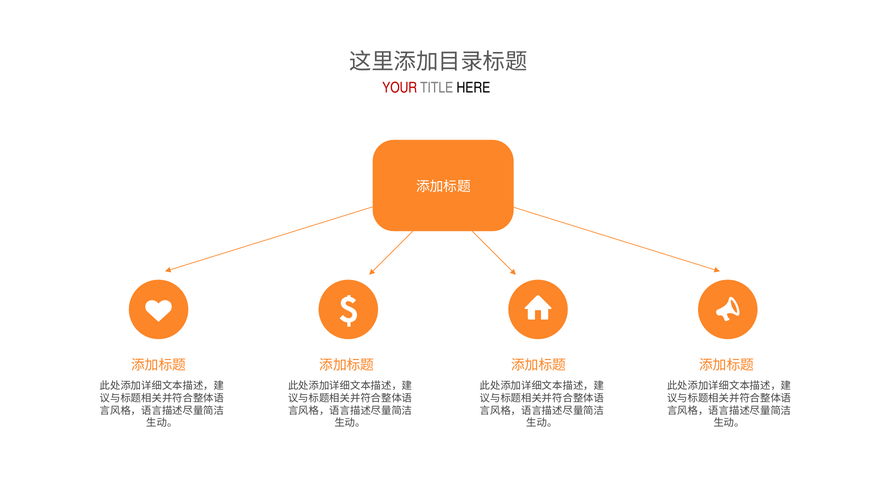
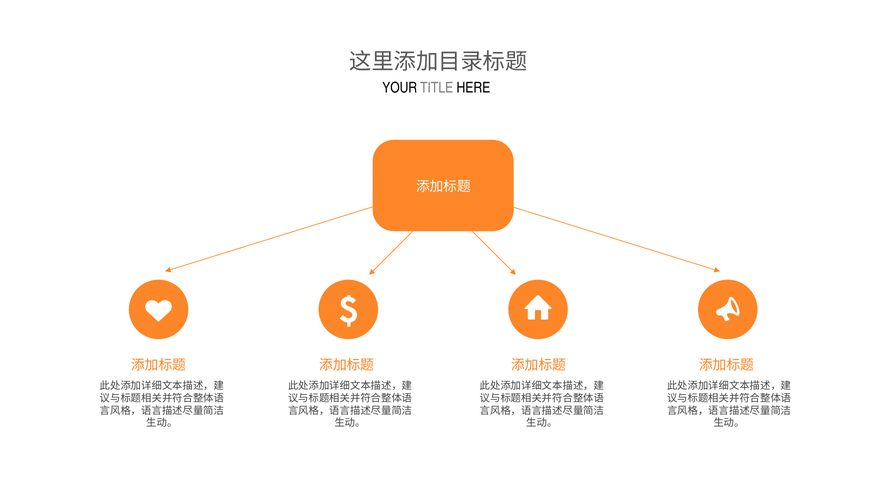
YOUR colour: red -> black
